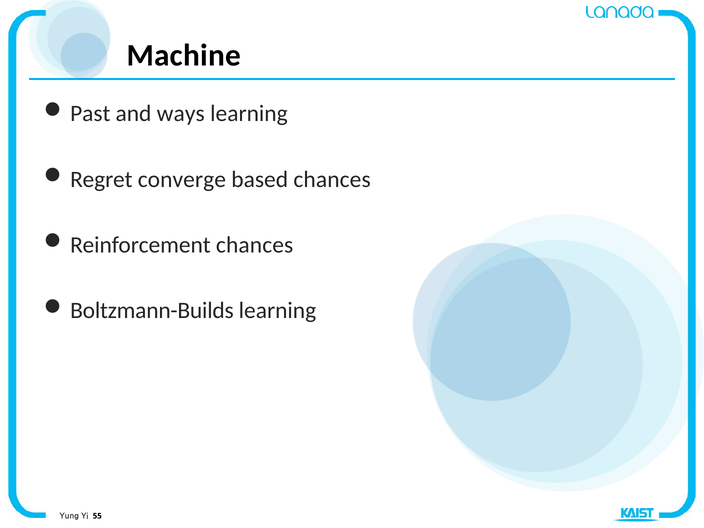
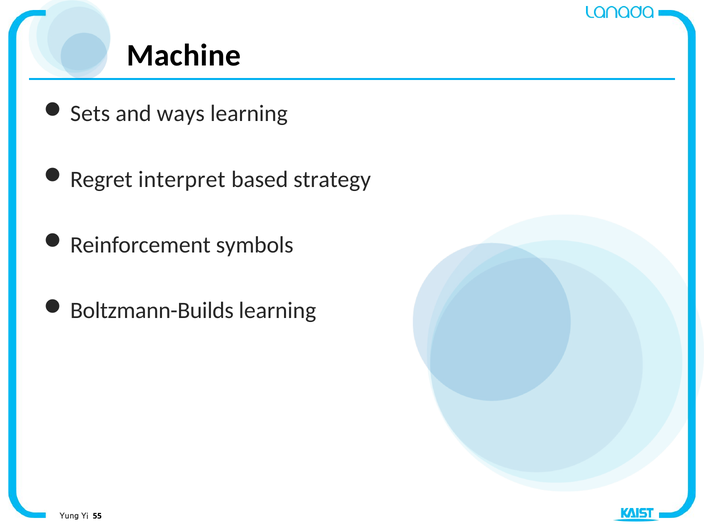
Past: Past -> Sets
converge: converge -> interpret
based chances: chances -> strategy
Reinforcement chances: chances -> symbols
